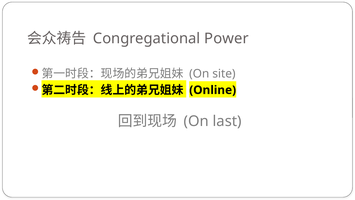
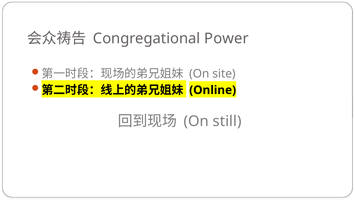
last: last -> still
